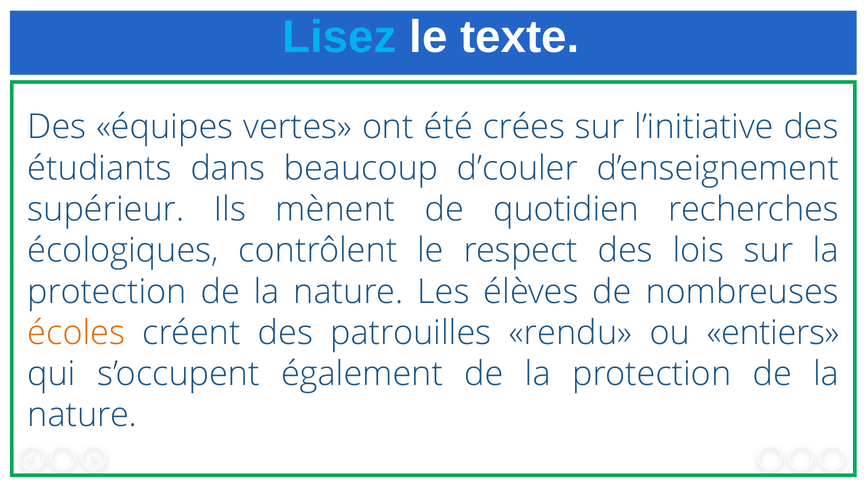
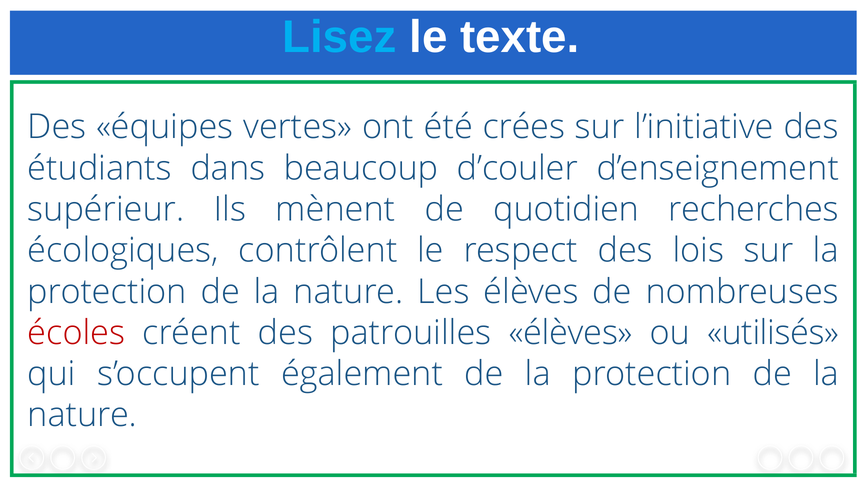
écoles colour: orange -> red
patrouilles rendu: rendu -> élèves
entiers: entiers -> utilisés
